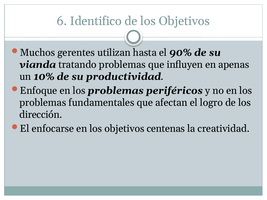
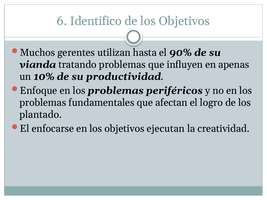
dirección: dirección -> plantado
centenas: centenas -> ejecutan
